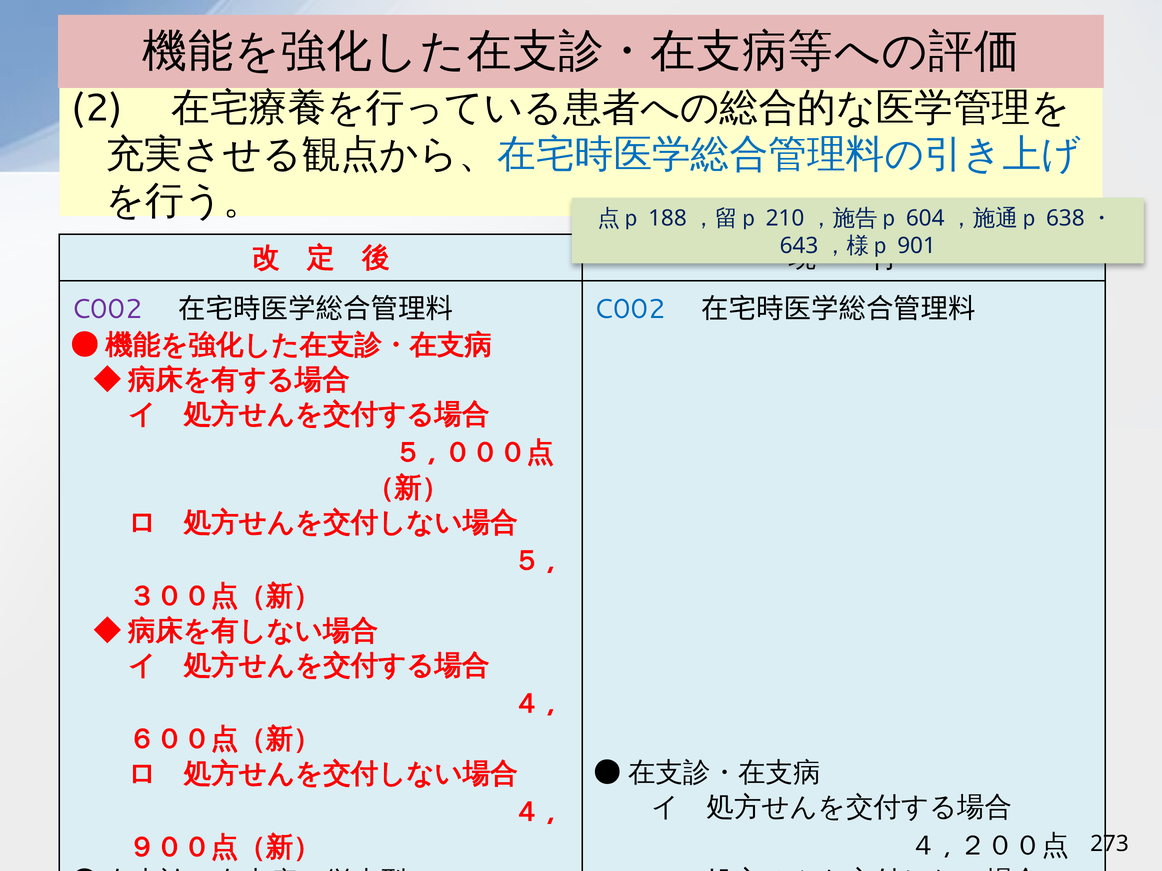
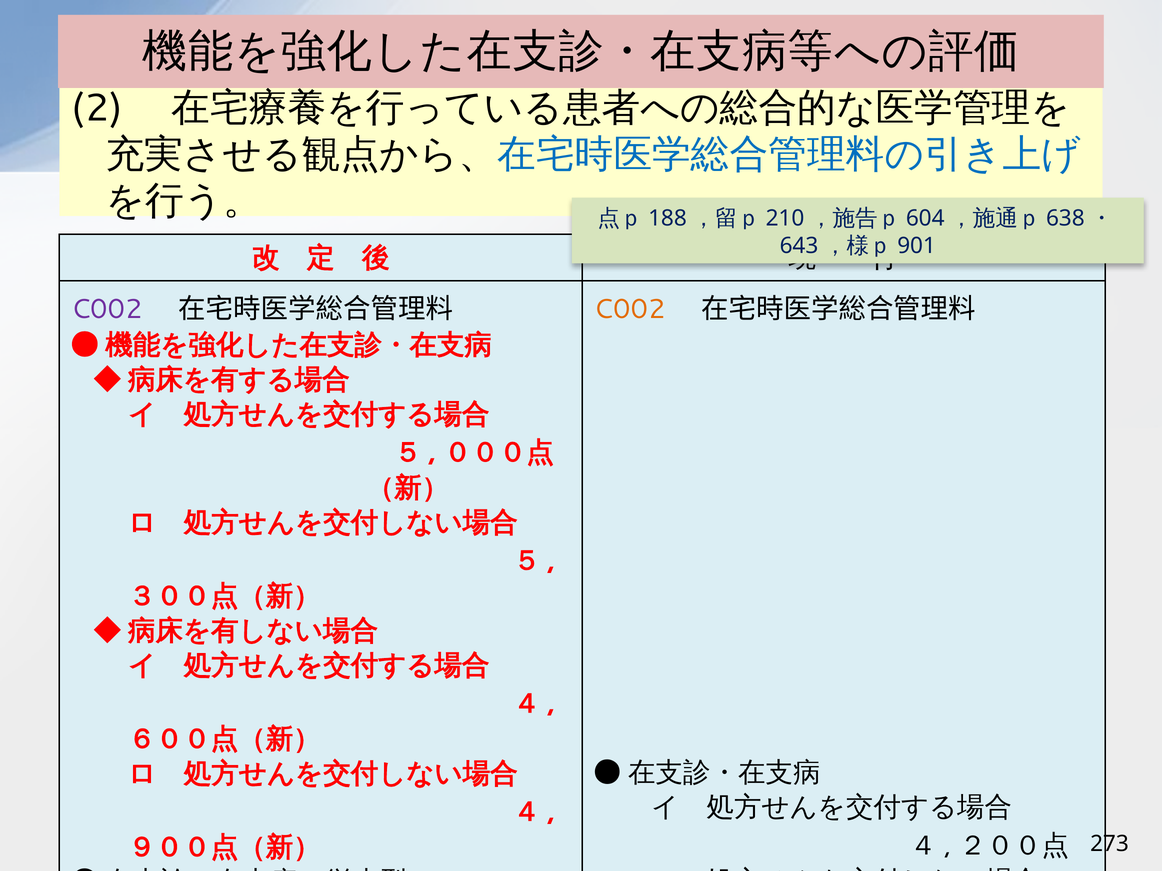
C002 at (630, 310) colour: blue -> orange
